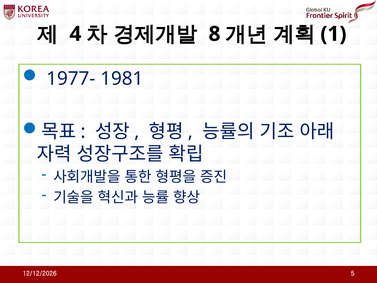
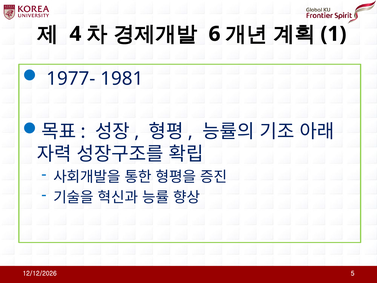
8: 8 -> 6
